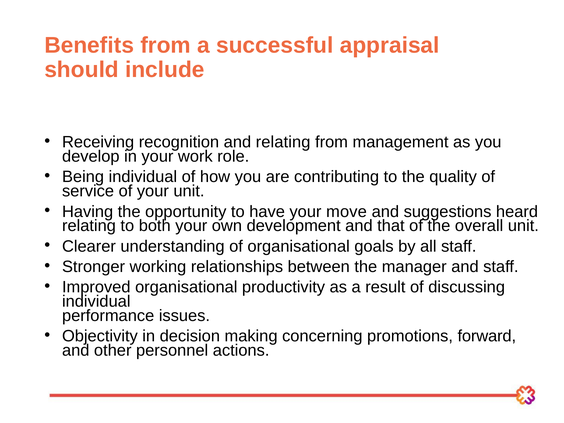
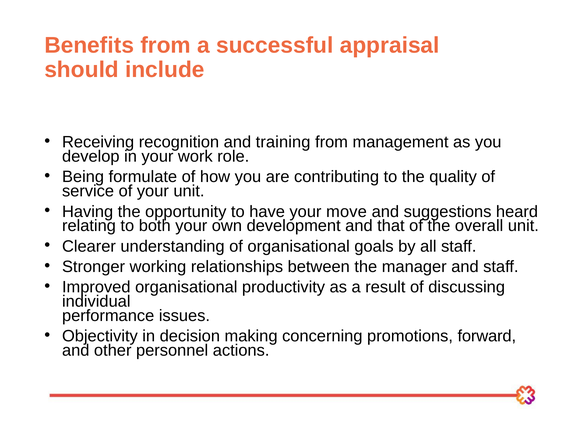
and relating: relating -> training
Being individual: individual -> formulate
